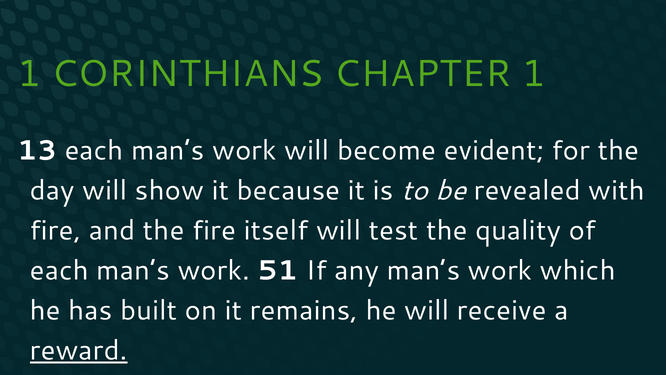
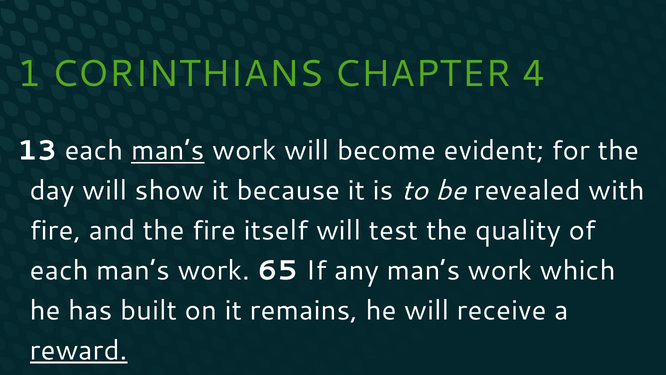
CHAPTER 1: 1 -> 4
man’s at (168, 151) underline: none -> present
51: 51 -> 65
